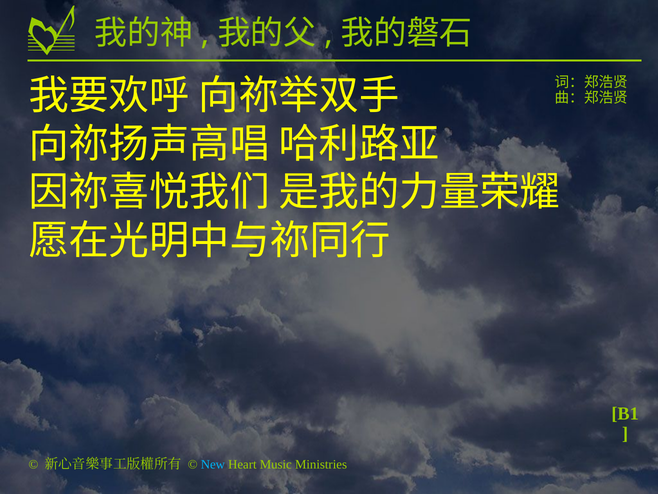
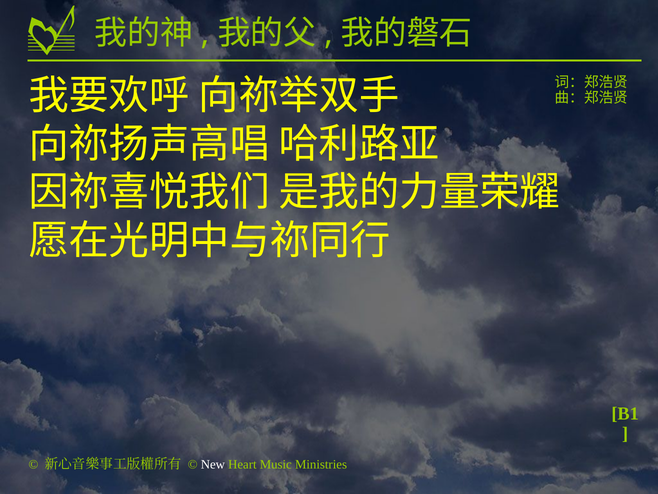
New colour: light blue -> white
